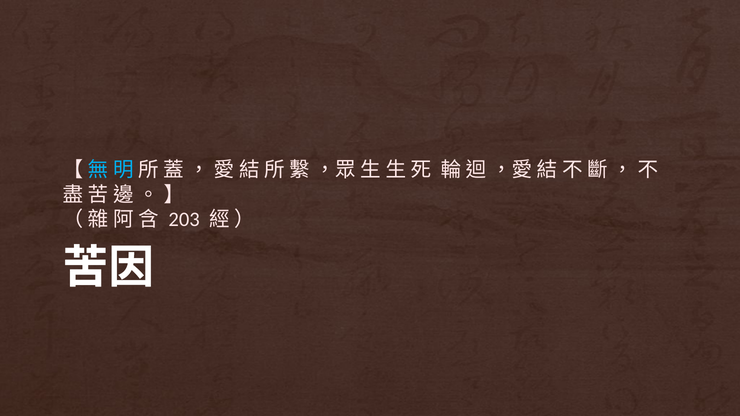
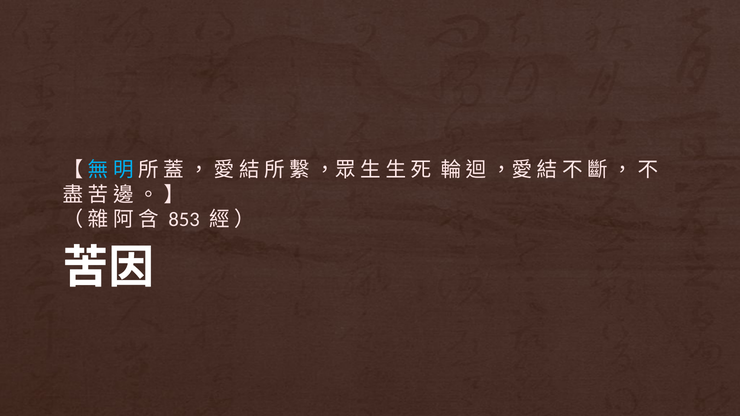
203: 203 -> 853
